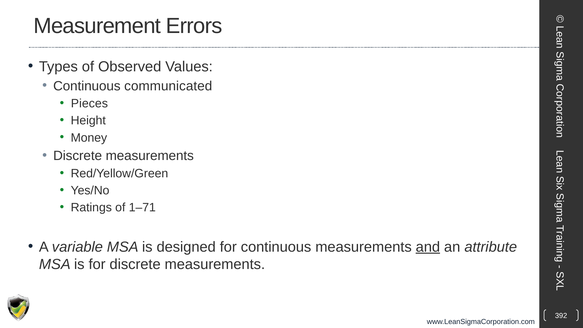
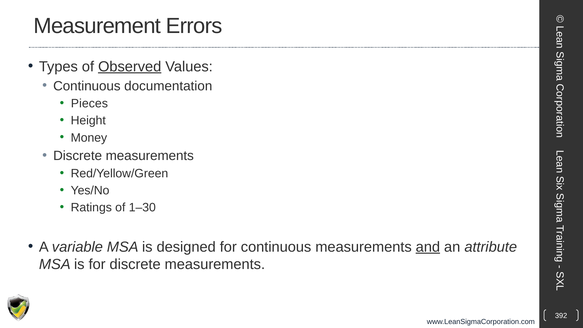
Observed underline: none -> present
communicated: communicated -> documentation
1–71: 1–71 -> 1–30
